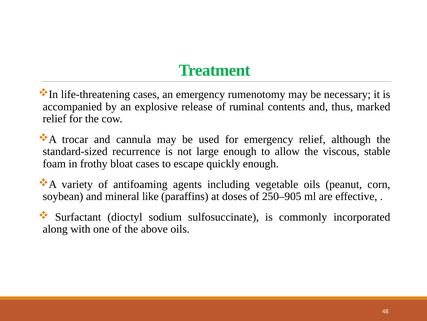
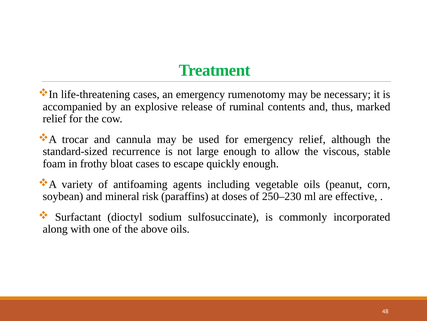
like: like -> risk
250–905: 250–905 -> 250–230
